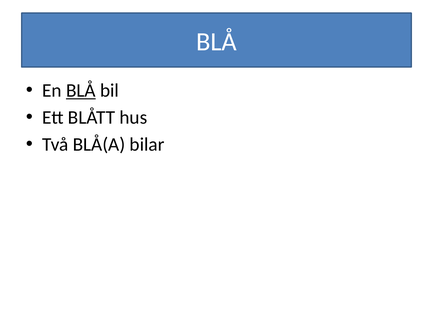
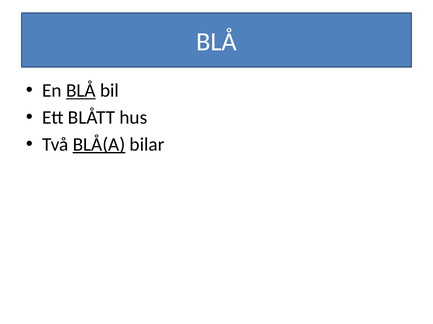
BLÅ(A underline: none -> present
